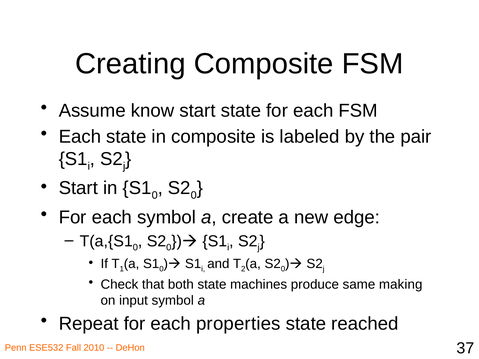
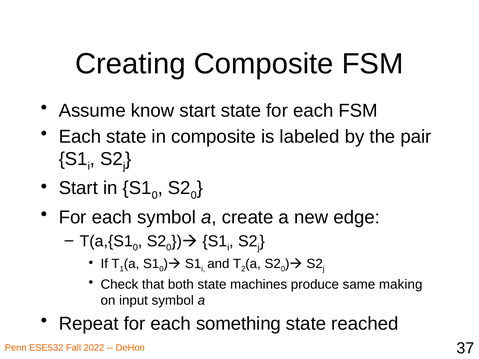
properties: properties -> something
2010: 2010 -> 2022
